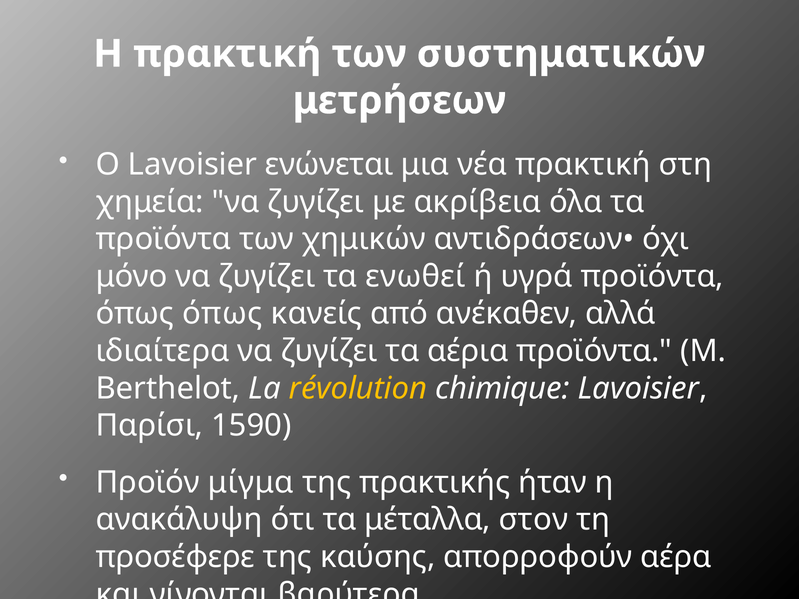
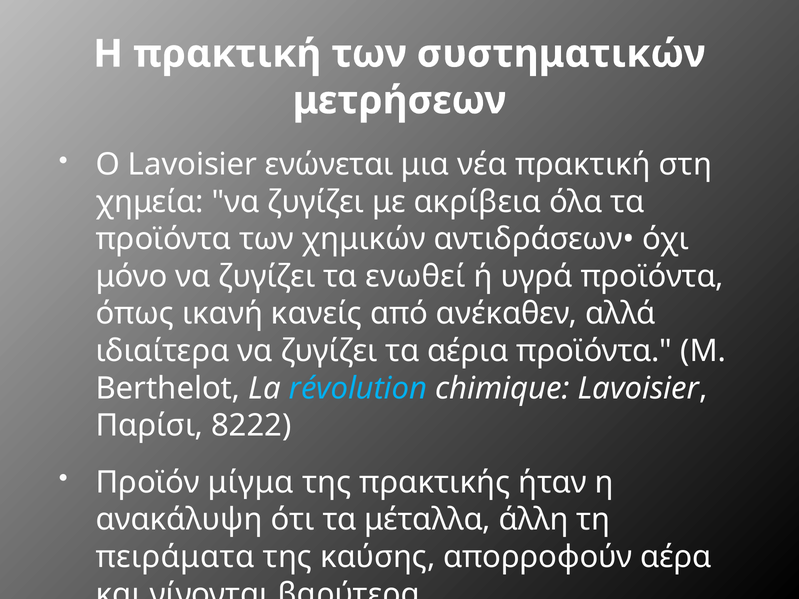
όπως όπως: όπως -> ικανή
révolution colour: yellow -> light blue
1590: 1590 -> 8222
στον: στον -> άλλη
προσέφερε: προσέφερε -> πειράματα
